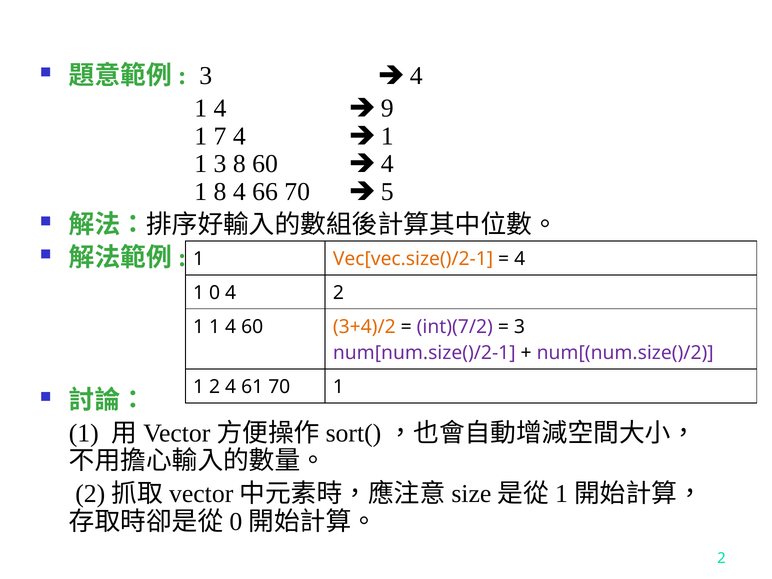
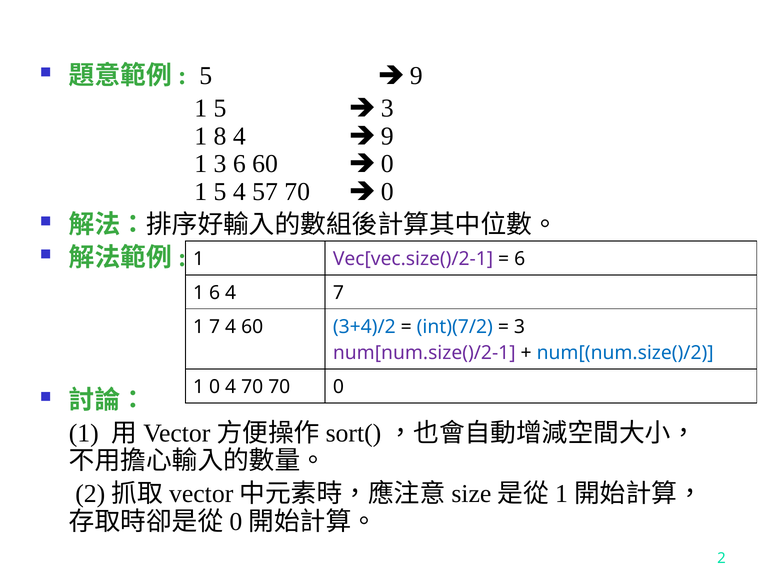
3 at (206, 76): 3 -> 5
4 at (416, 76): 4 -> 9
4 at (220, 108): 4 -> 5
9 at (387, 108): 9 -> 3
7: 7 -> 8
1 at (387, 136): 1 -> 9
3 8: 8 -> 6
4 at (387, 164): 4 -> 0
8 at (220, 192): 8 -> 5
66: 66 -> 57
5 at (387, 192): 5 -> 0
Vec[vec.size()/2-1 colour: orange -> purple
4 at (520, 259): 4 -> 6
1 0: 0 -> 6
4 2: 2 -> 7
1 at (215, 327): 1 -> 7
3+4)/2 colour: orange -> blue
int)(7/2 colour: purple -> blue
num[(num.size()/2 colour: purple -> blue
1 2: 2 -> 0
4 61: 61 -> 70
70 1: 1 -> 0
